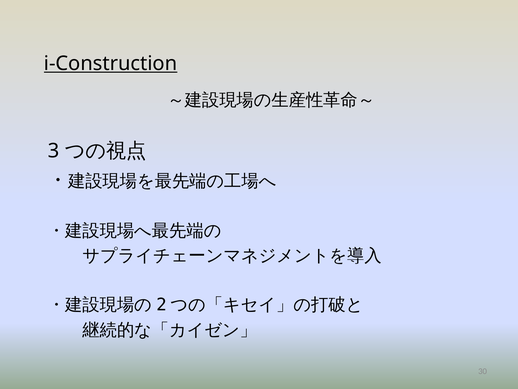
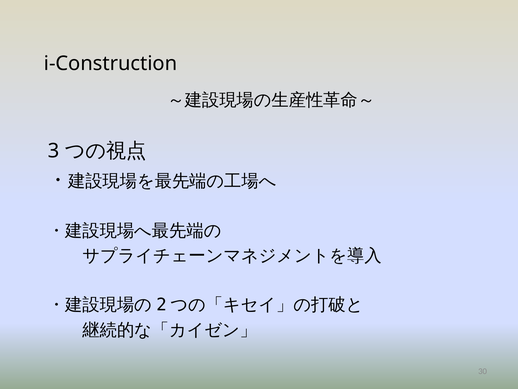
i-Construction underline: present -> none
